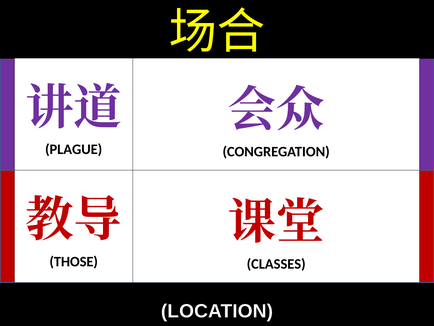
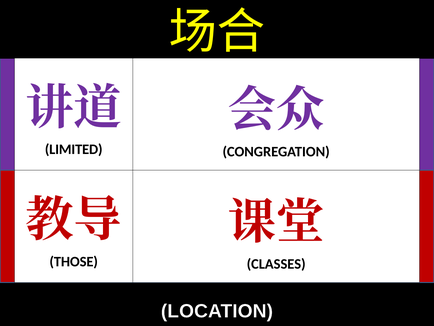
PLAGUE: PLAGUE -> LIMITED
